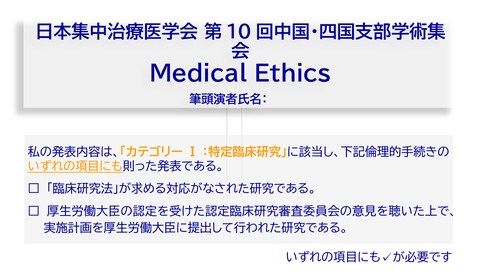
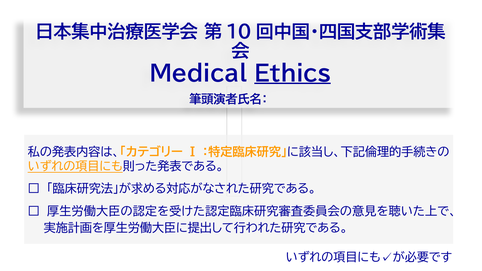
Ethics underline: none -> present
